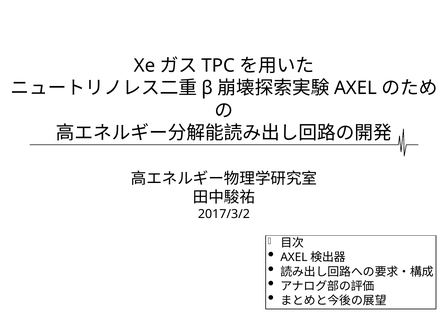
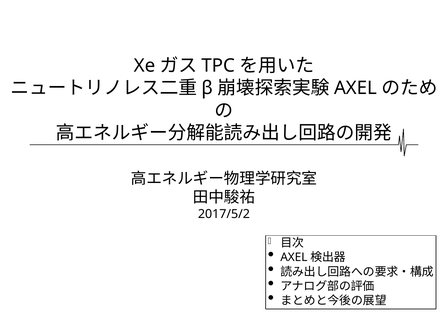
2017/3/2: 2017/3/2 -> 2017/5/2
